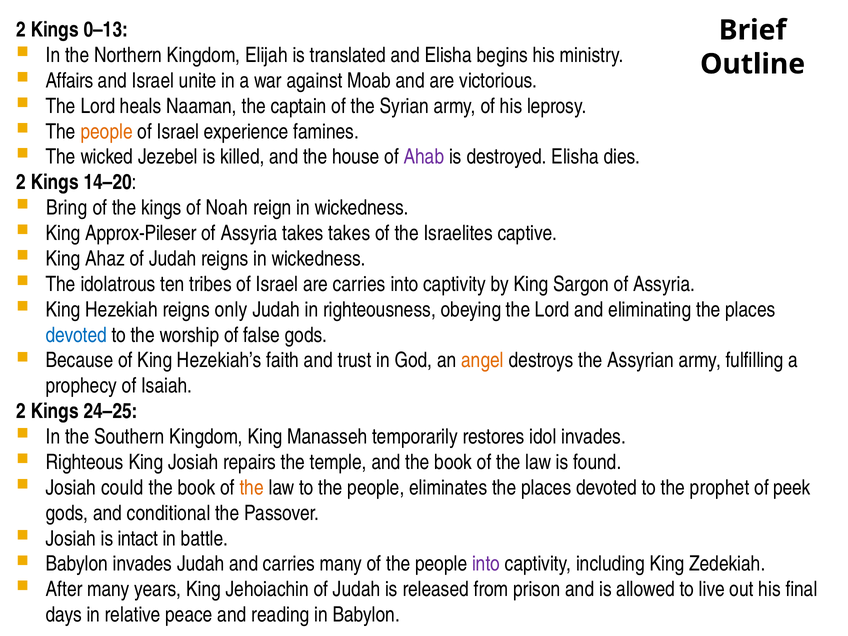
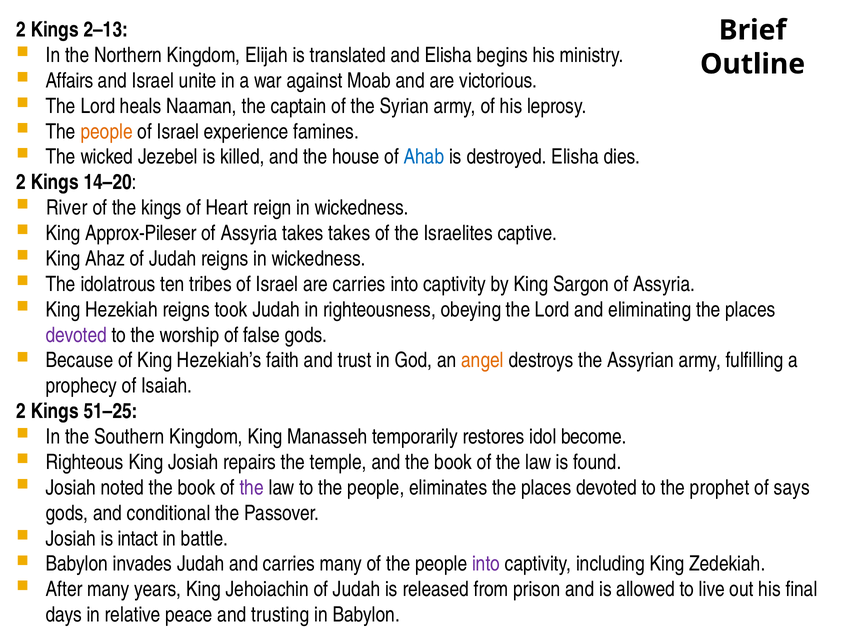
0–13: 0–13 -> 2–13
Ahab colour: purple -> blue
Bring: Bring -> River
Noah: Noah -> Heart
only: only -> took
devoted at (76, 335) colour: blue -> purple
24–25: 24–25 -> 51–25
idol invades: invades -> become
could: could -> noted
the at (252, 488) colour: orange -> purple
peek: peek -> says
reading: reading -> trusting
